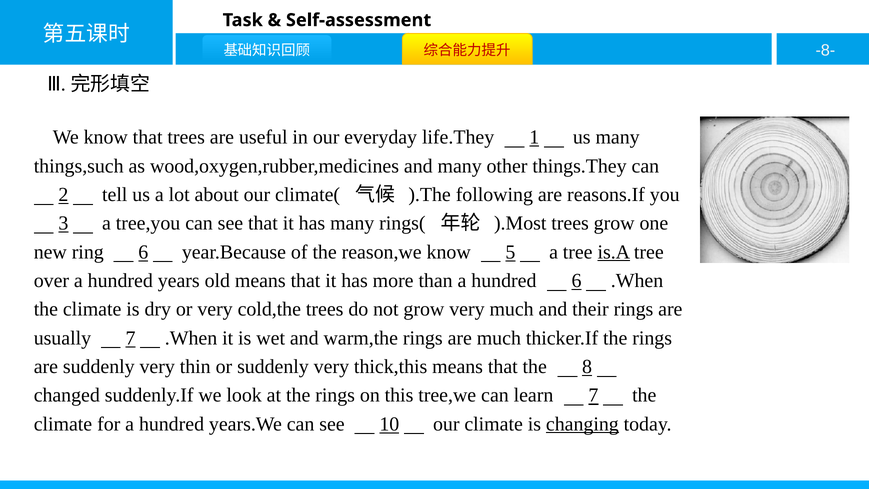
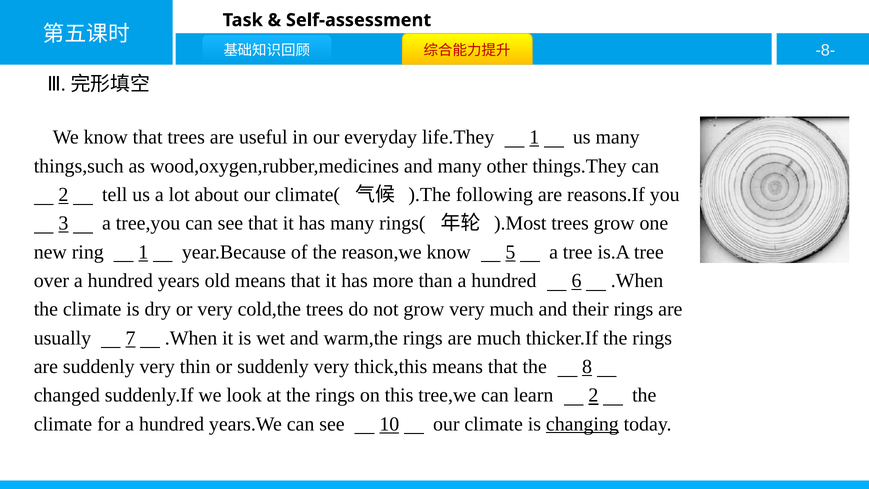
ring 6: 6 -> 1
is.A underline: present -> none
learn 7: 7 -> 2
